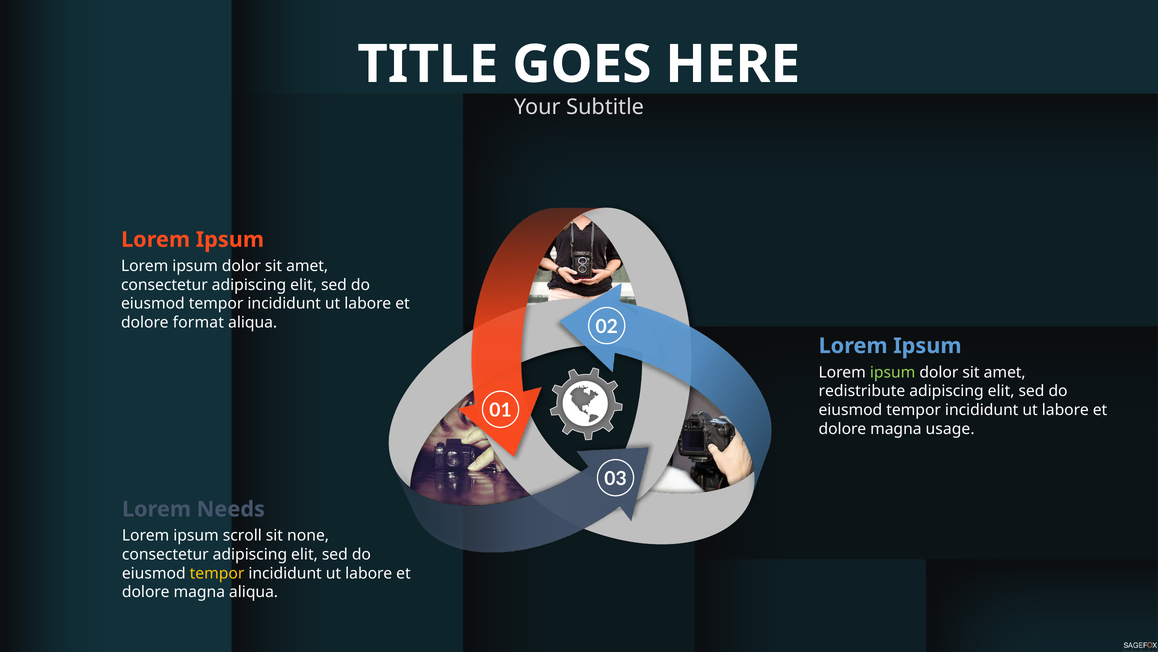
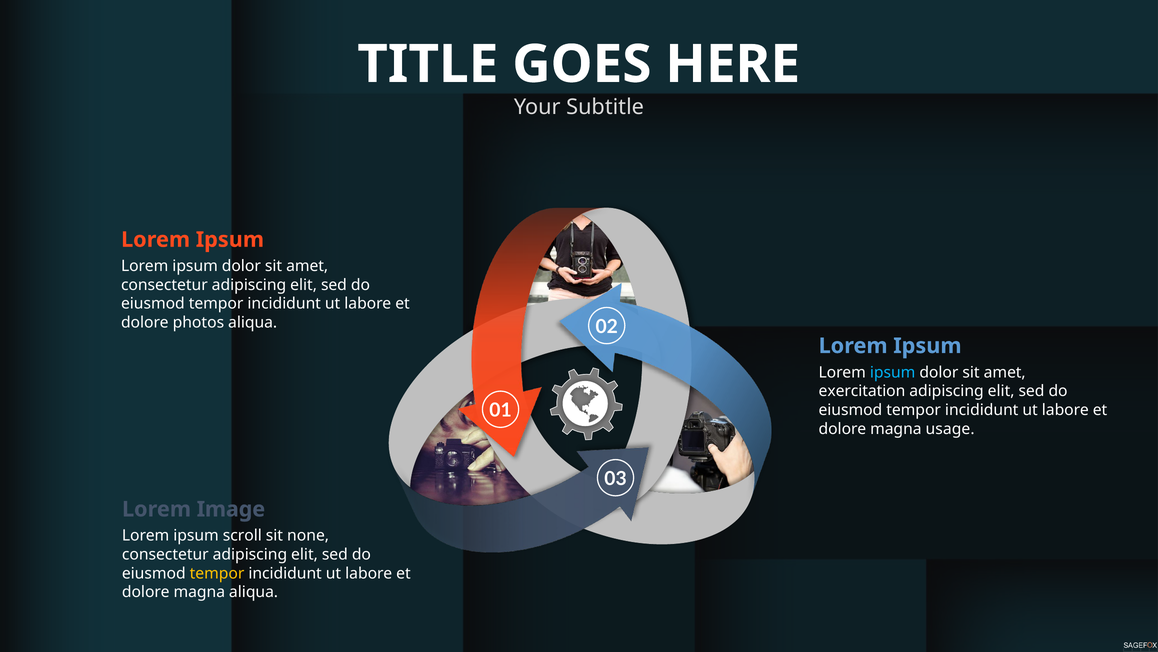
format: format -> photos
ipsum at (893, 372) colour: light green -> light blue
redistribute: redistribute -> exercitation
Needs: Needs -> Image
